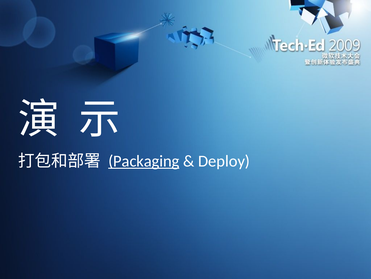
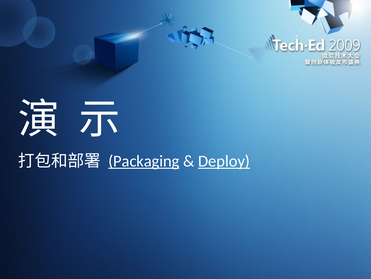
Deploy underline: none -> present
